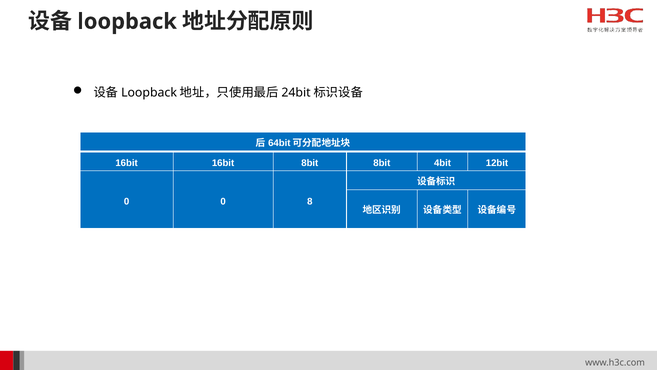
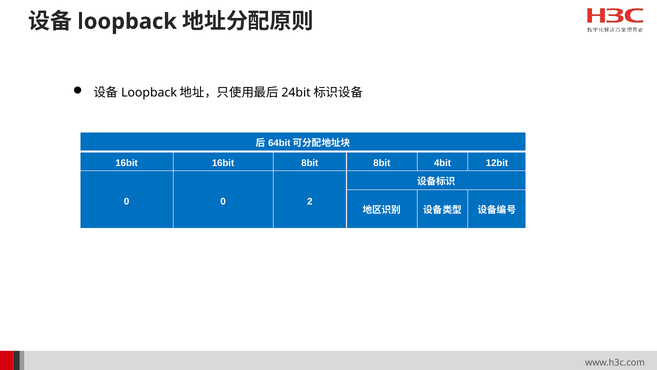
8: 8 -> 2
